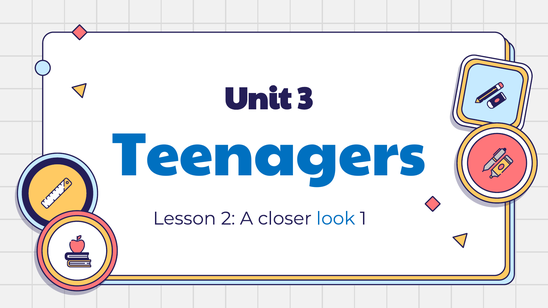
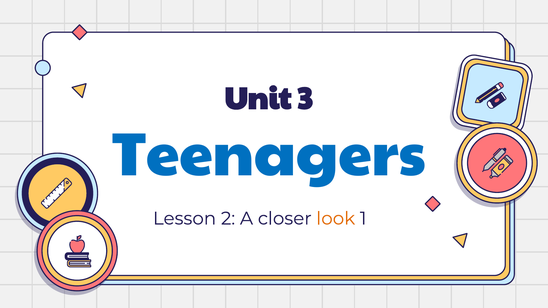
look colour: blue -> orange
